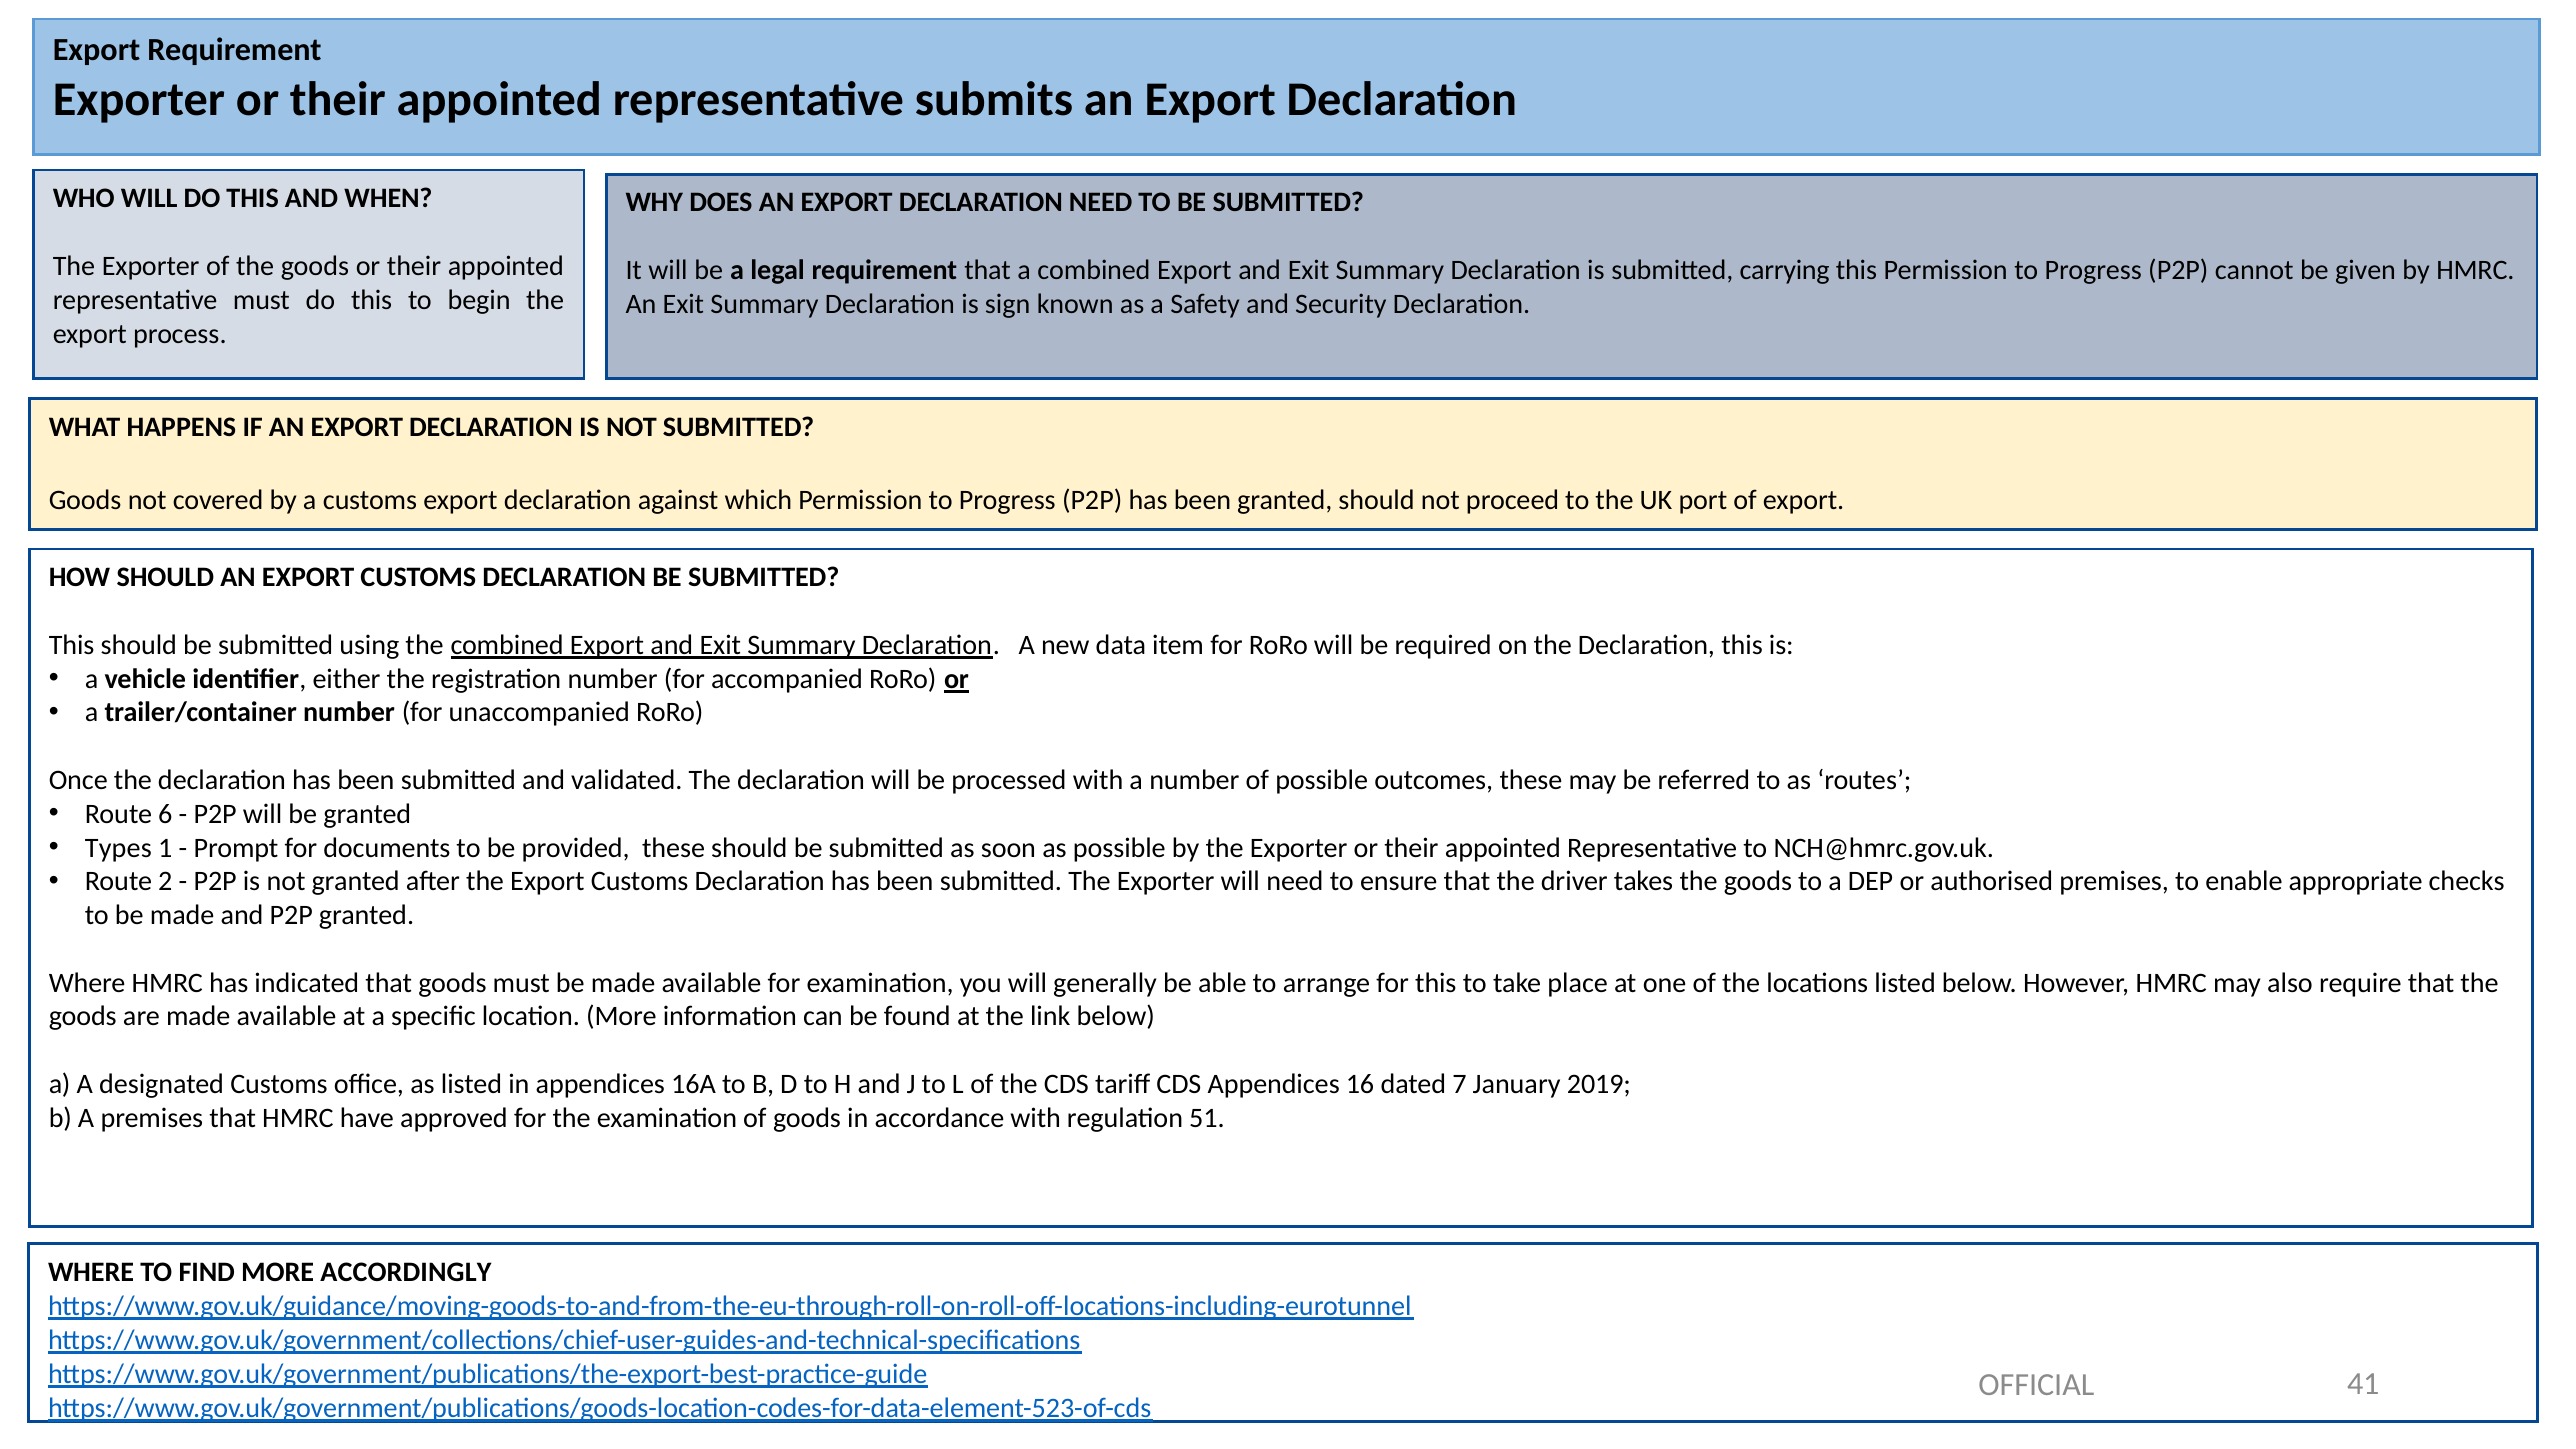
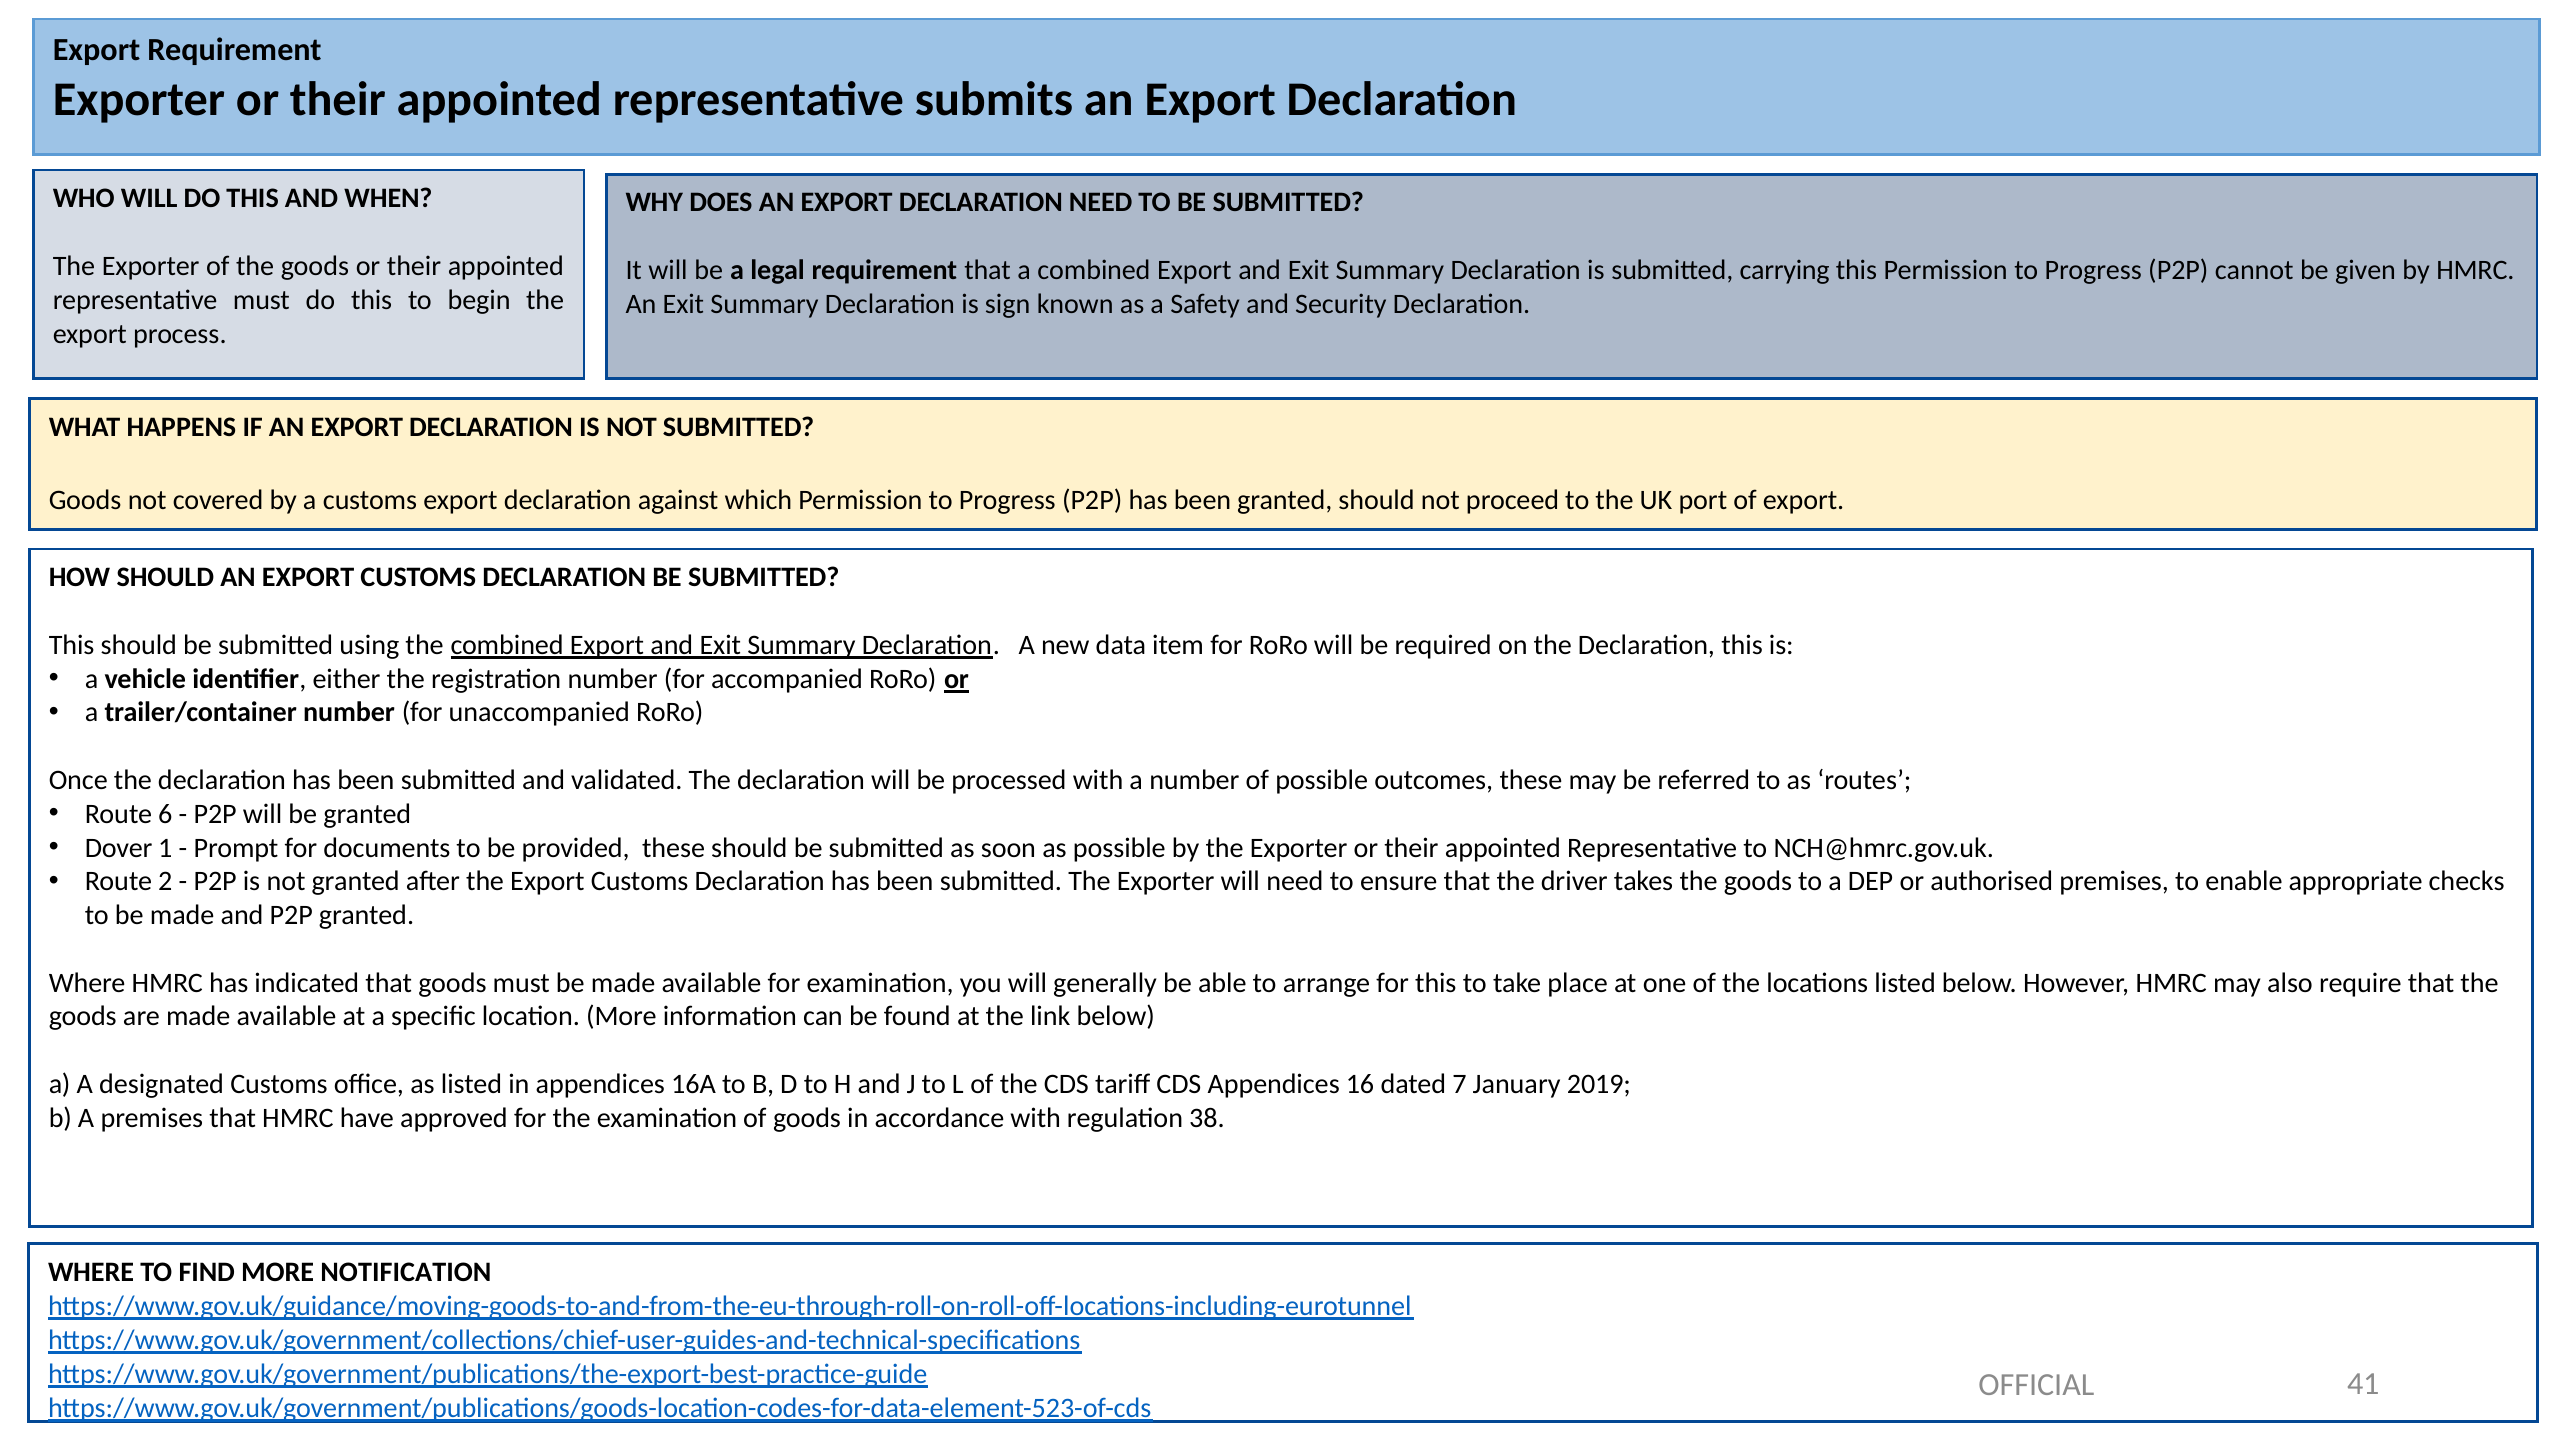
Types: Types -> Dover
51: 51 -> 38
ACCORDINGLY: ACCORDINGLY -> NOTIFICATION
